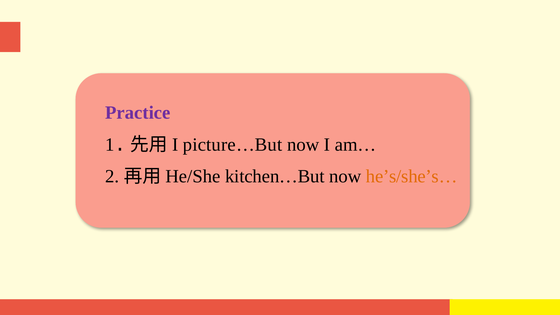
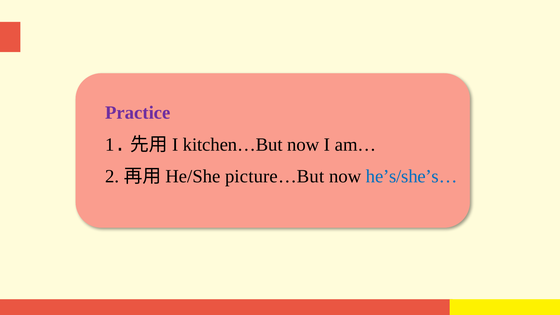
picture…But: picture…But -> kitchen…But
kitchen…But: kitchen…But -> picture…But
he’s/she’s… colour: orange -> blue
